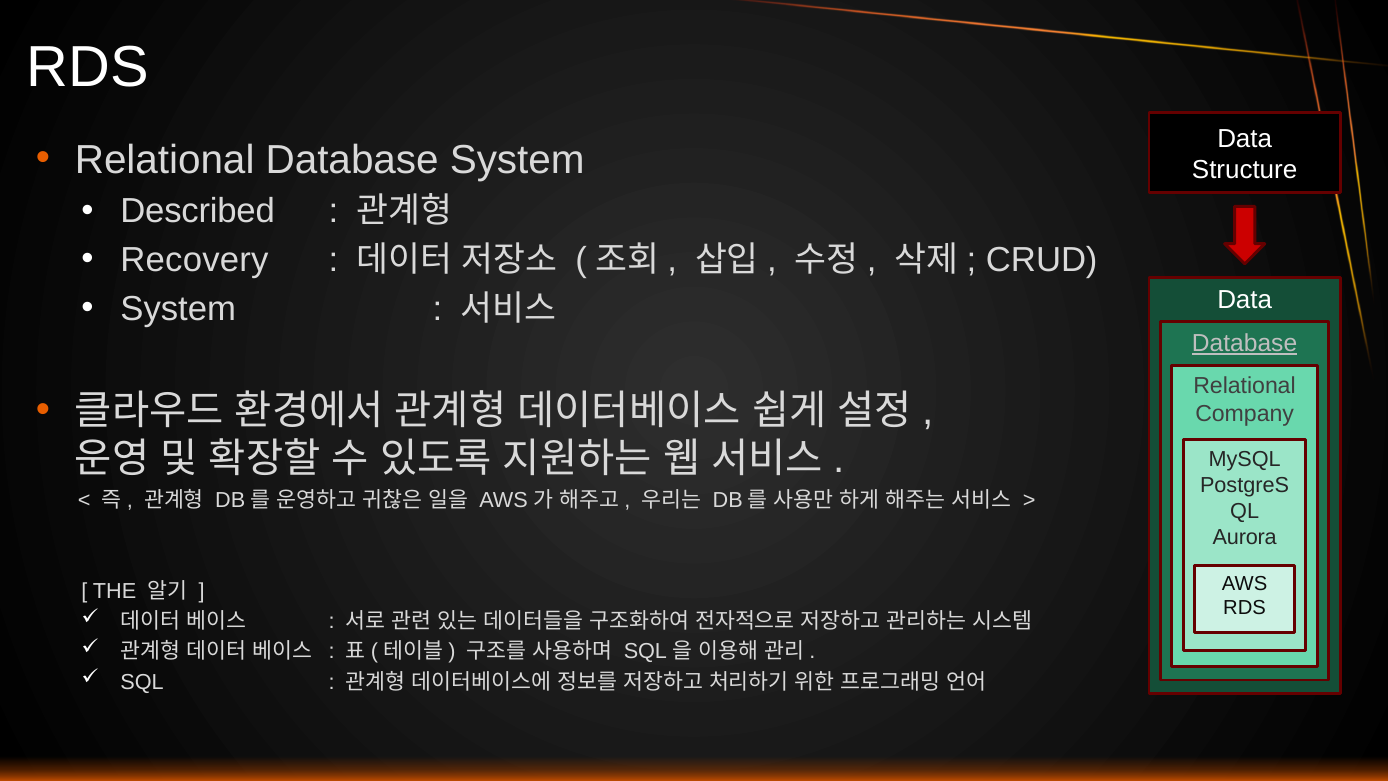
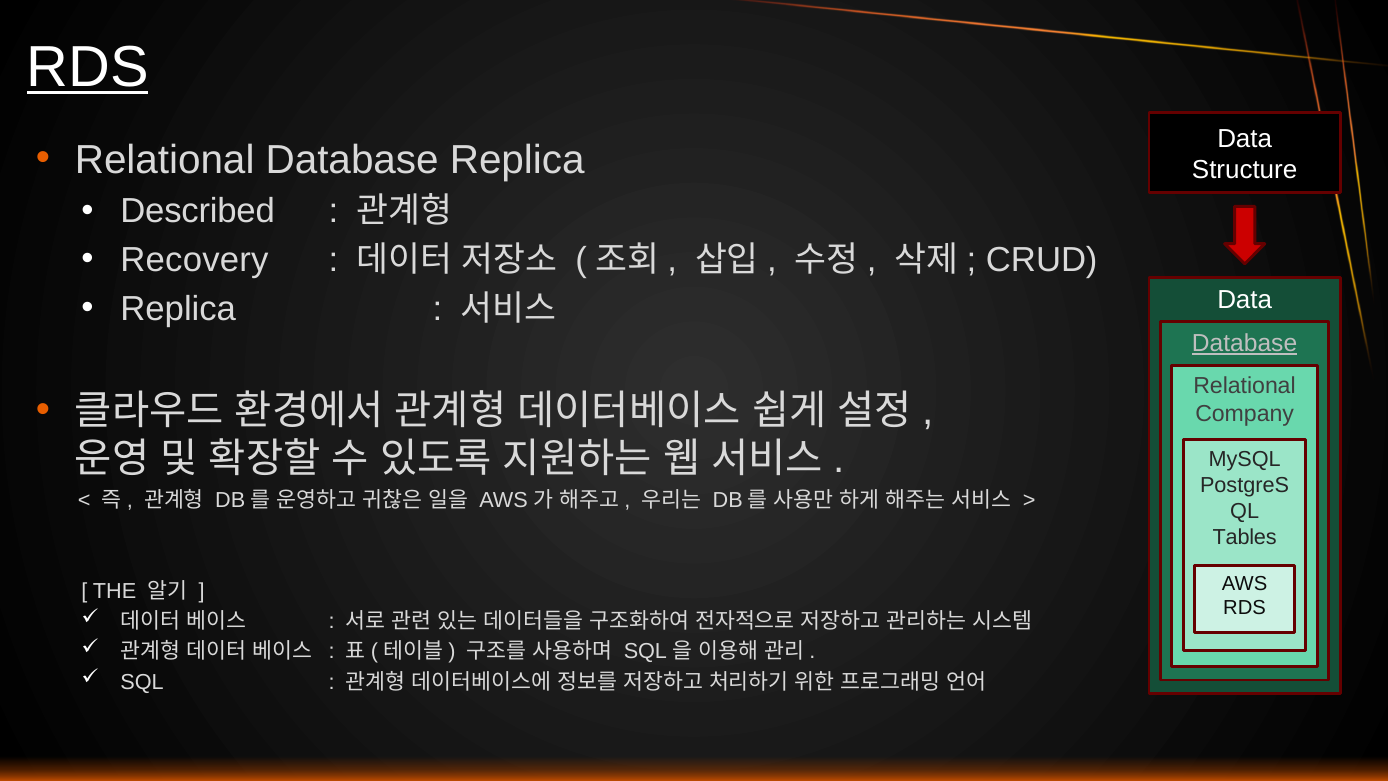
RDS at (88, 68) underline: none -> present
Database System: System -> Replica
System at (178, 309): System -> Replica
Aurora: Aurora -> Tables
